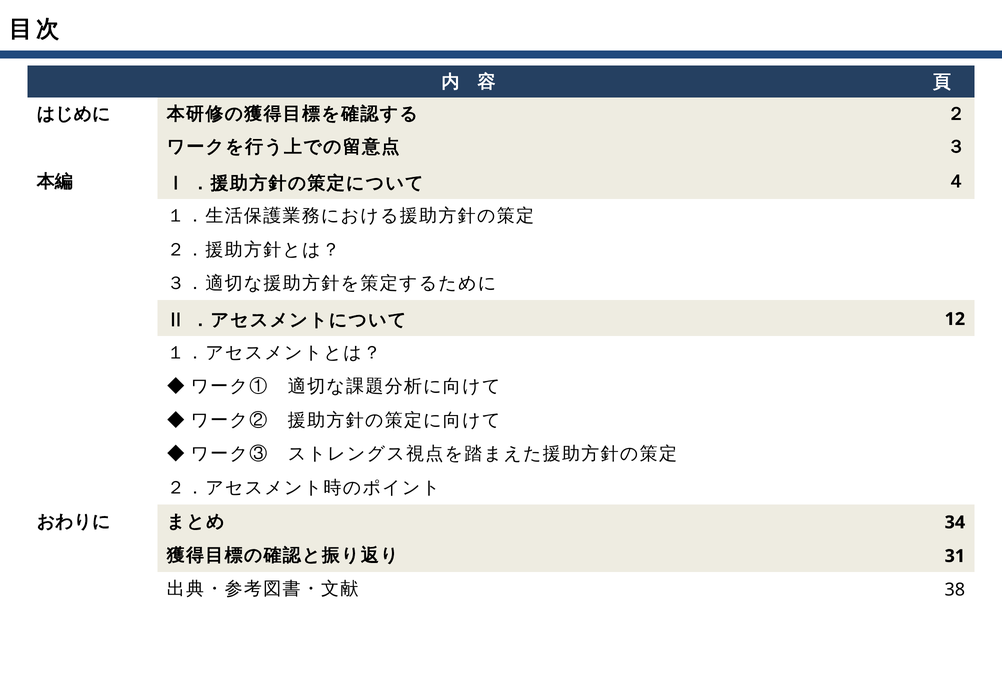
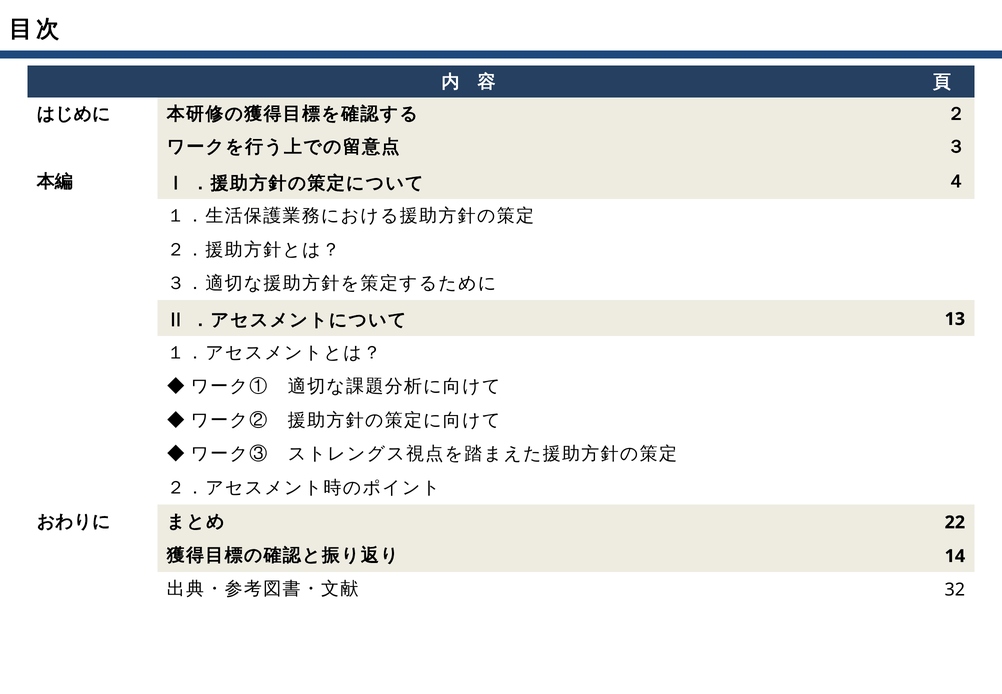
12: 12 -> 13
34: 34 -> 22
31: 31 -> 14
38: 38 -> 32
